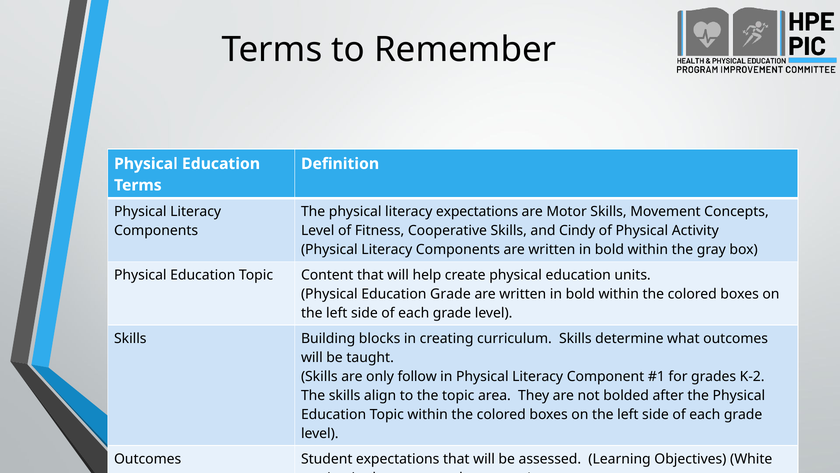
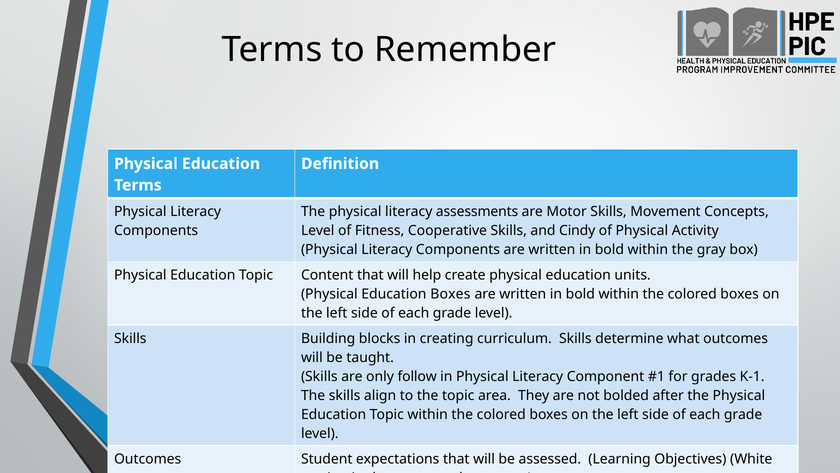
literacy expectations: expectations -> assessments
Education Grade: Grade -> Boxes
K-2: K-2 -> K-1
